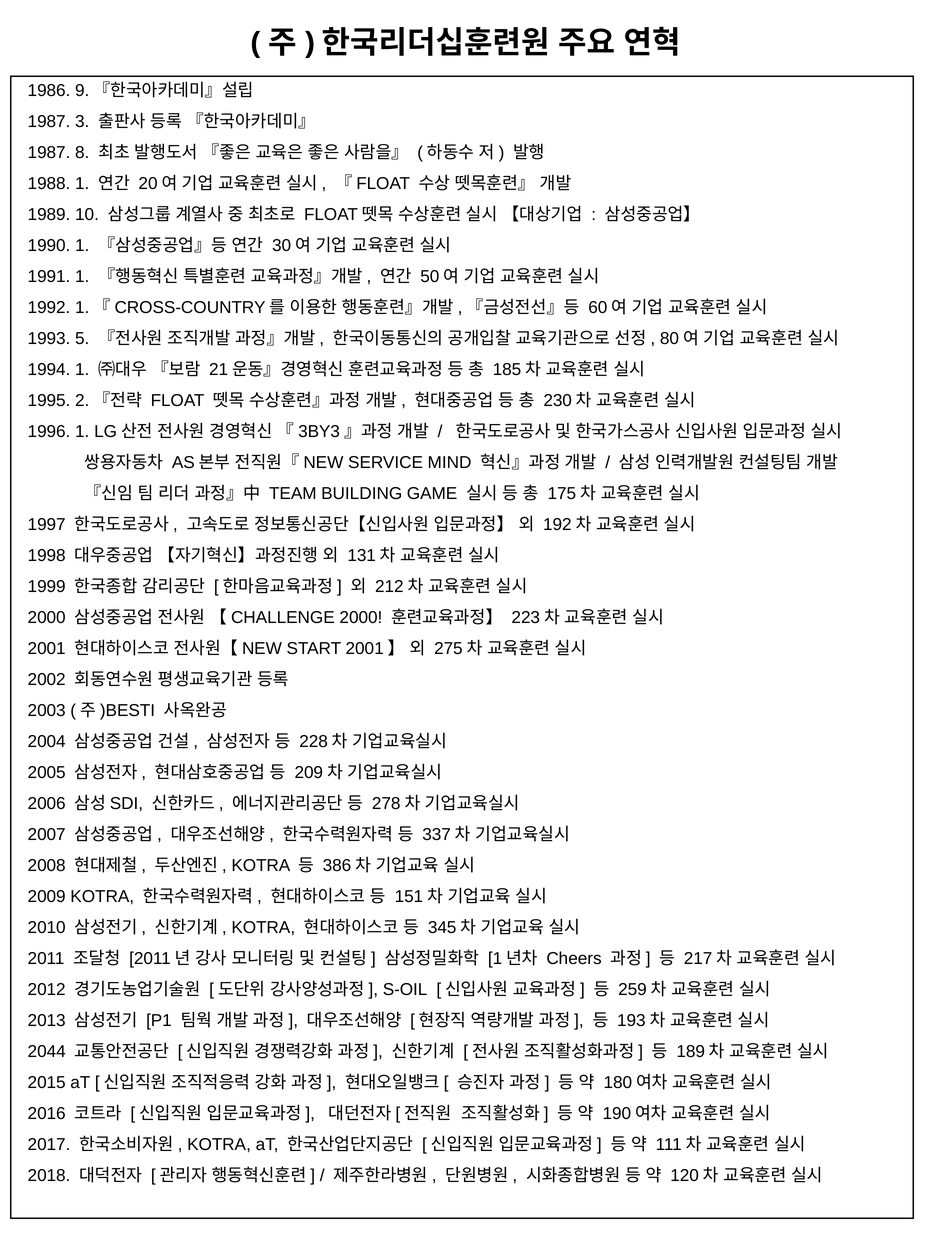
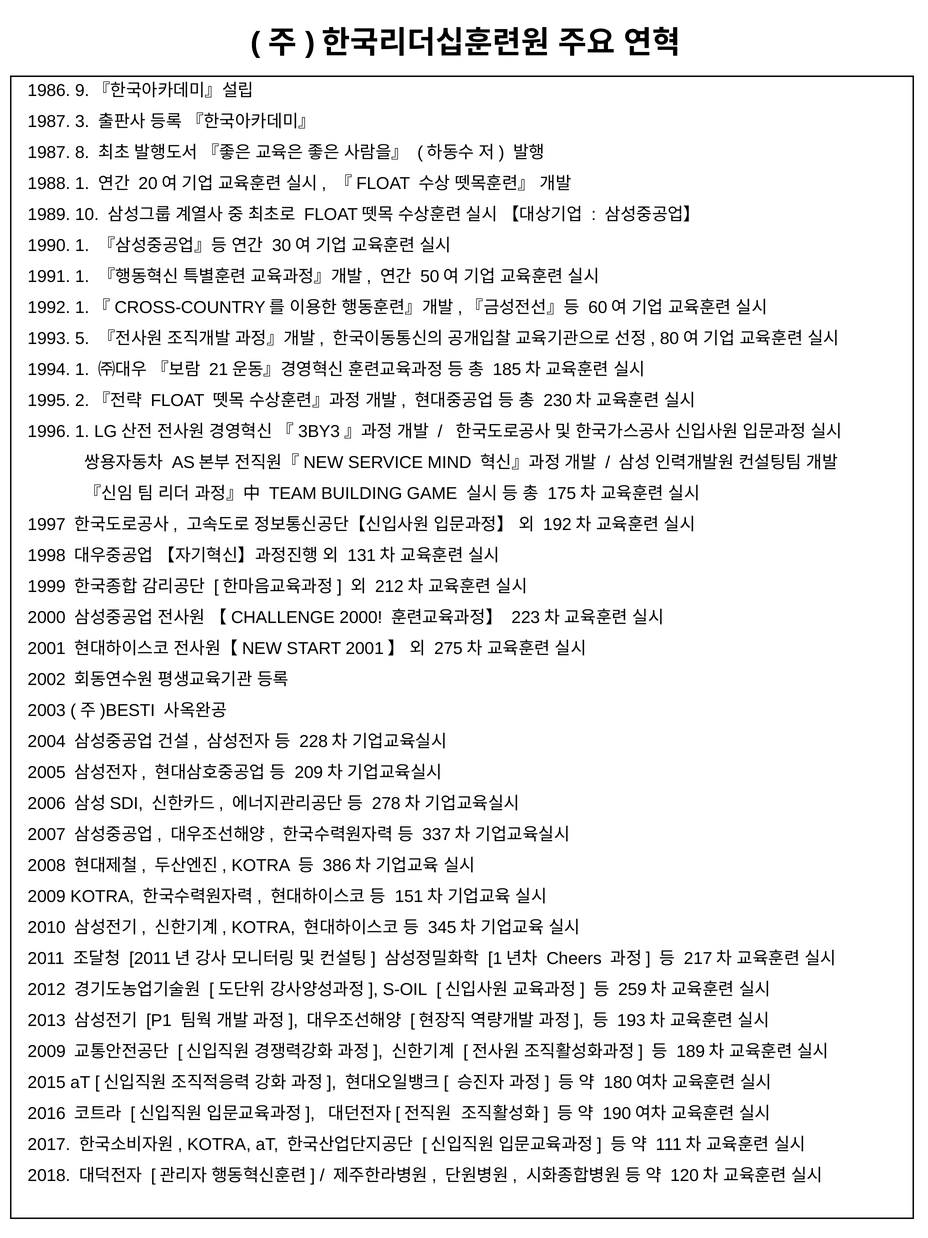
2044 at (47, 1051): 2044 -> 2009
